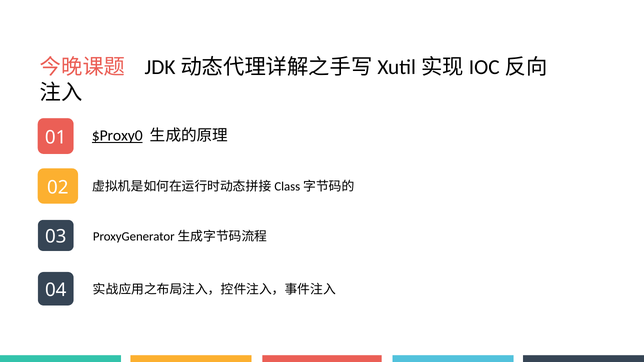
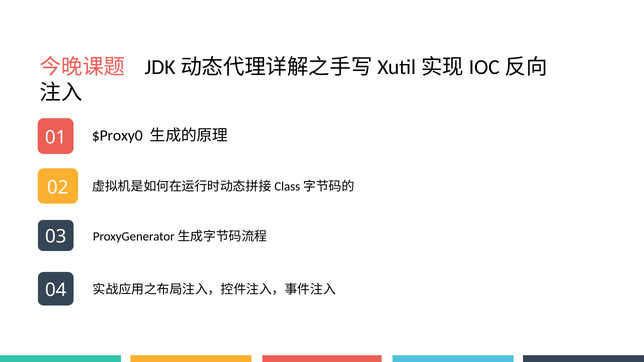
$Proxy0 underline: present -> none
